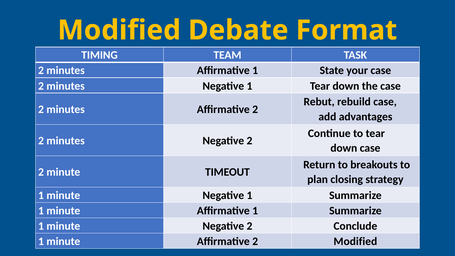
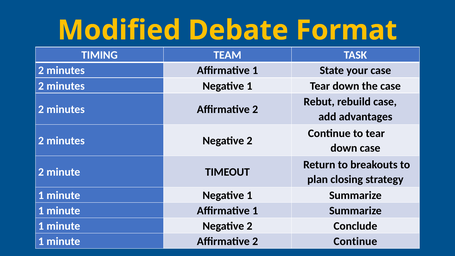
Affirmative 2 Modified: Modified -> Continue
